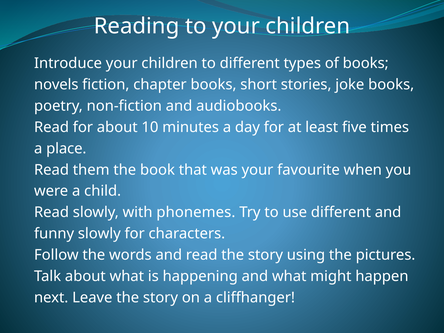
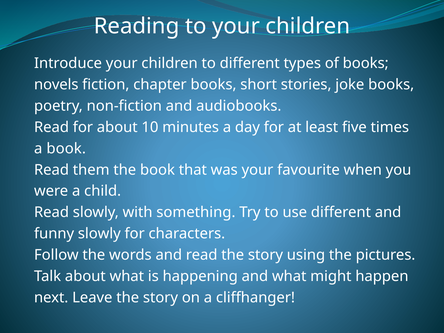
a place: place -> book
phonemes: phonemes -> something
